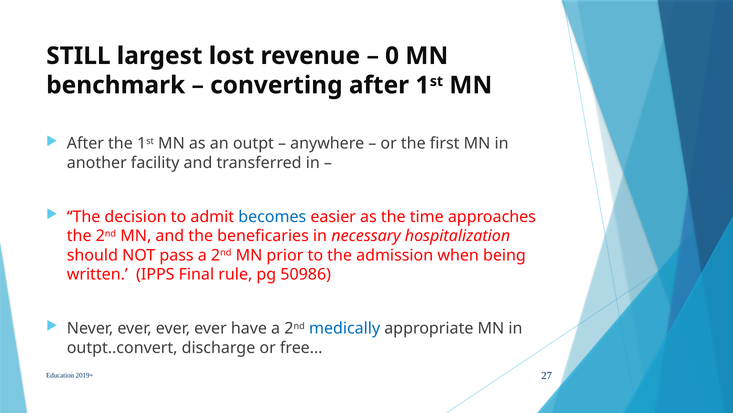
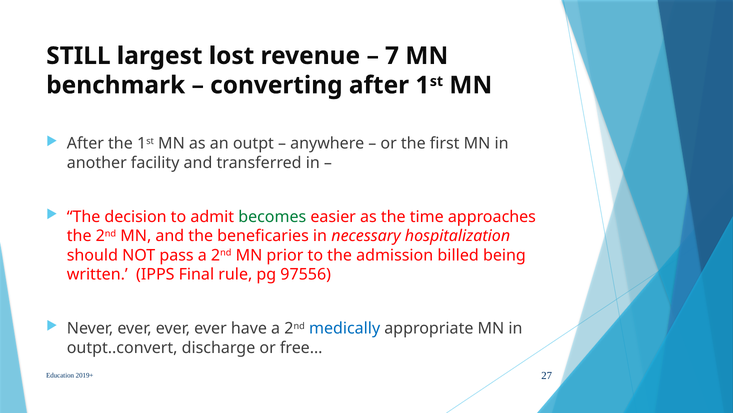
0: 0 -> 7
becomes colour: blue -> green
when: when -> billed
50986: 50986 -> 97556
